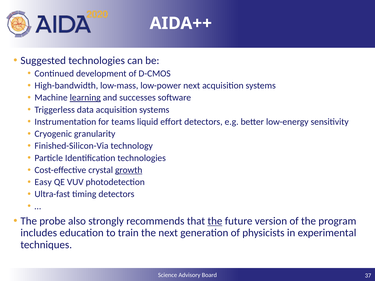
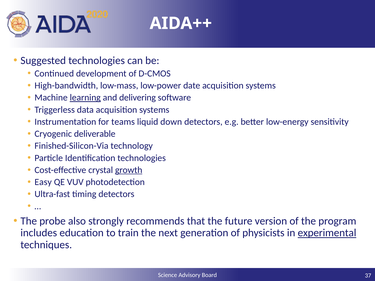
low-power next: next -> date
successes: successes -> delivering
effort: effort -> down
granularity: granularity -> deliverable
the at (215, 221) underline: present -> none
experimental underline: none -> present
